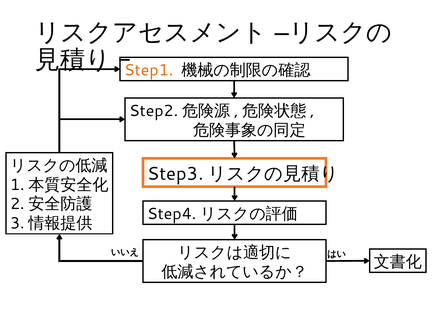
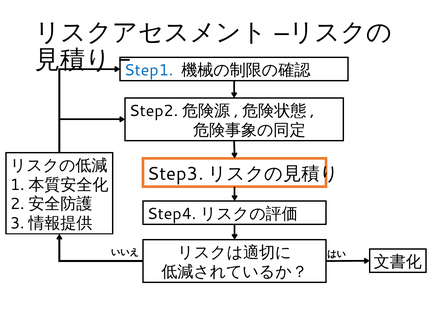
Step1 colour: orange -> blue
